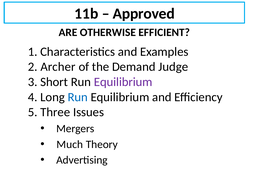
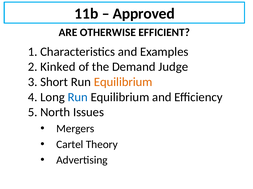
Archer: Archer -> Kinked
Equilibrium at (123, 82) colour: purple -> orange
Three: Three -> North
Much: Much -> Cartel
